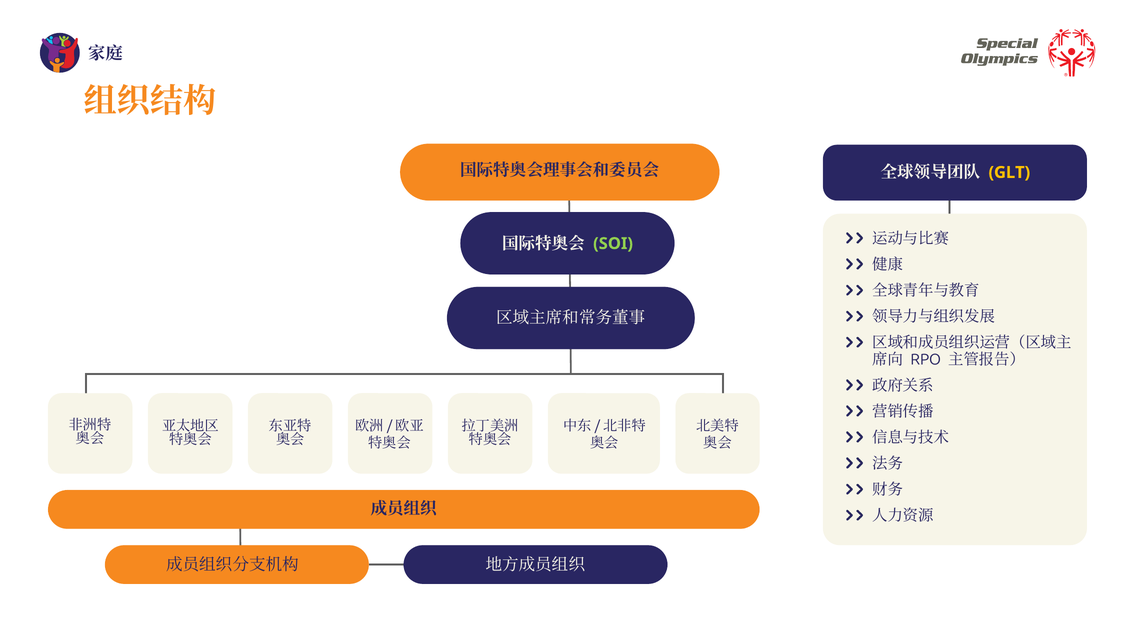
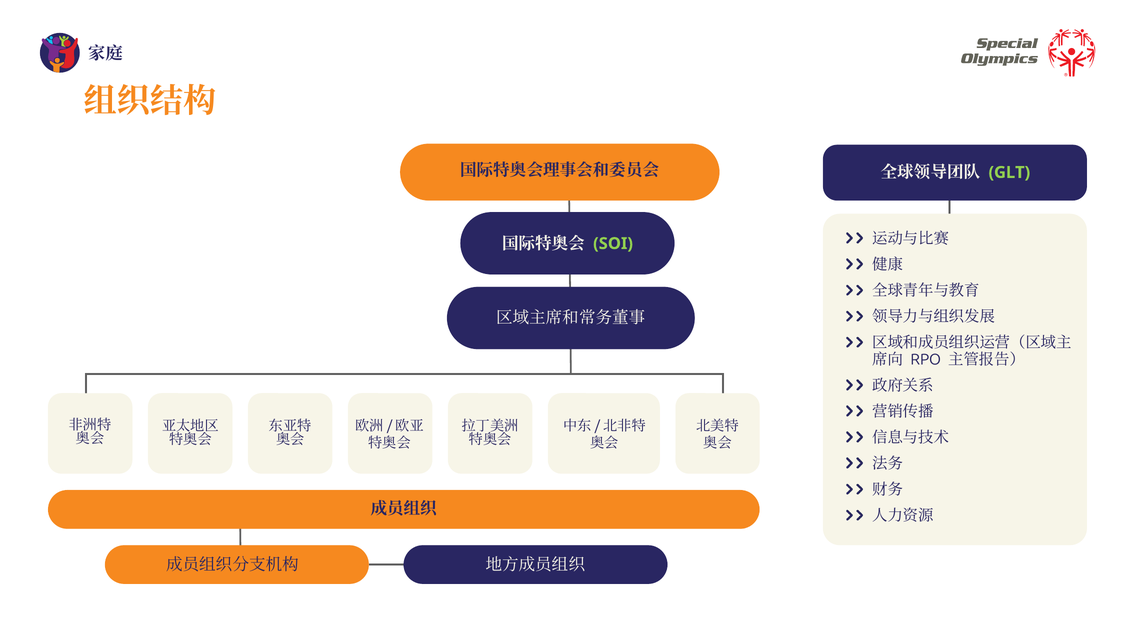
GLT colour: yellow -> light green
